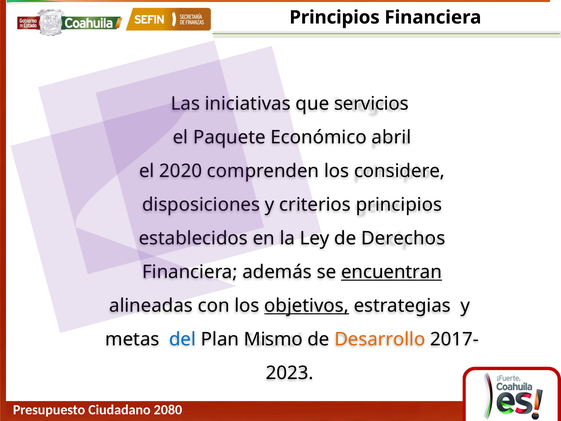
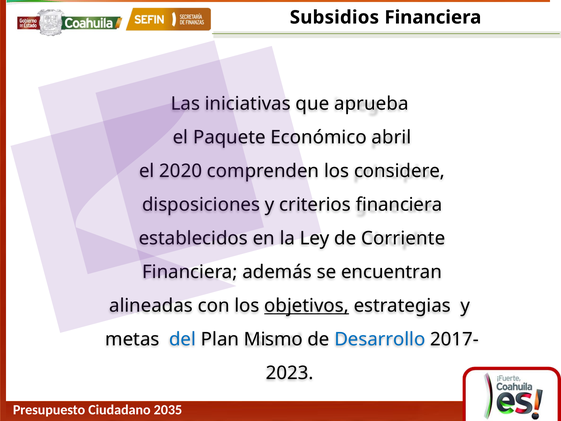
Principios at (335, 17): Principios -> Subsidios
servicios: servicios -> aprueba
principios at (399, 205): principios -> financiera
Derechos: Derechos -> Corriente
encuentran underline: present -> none
Desarrollo colour: orange -> blue
2080: 2080 -> 2035
